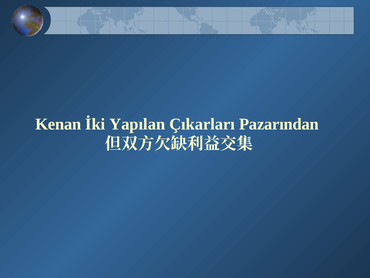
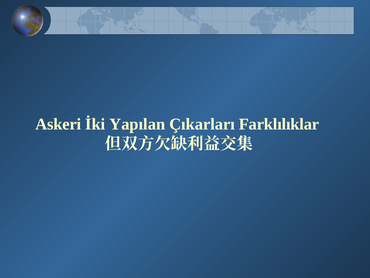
Kenan: Kenan -> Askeri
Pazarından: Pazarından -> Farklılıklar
